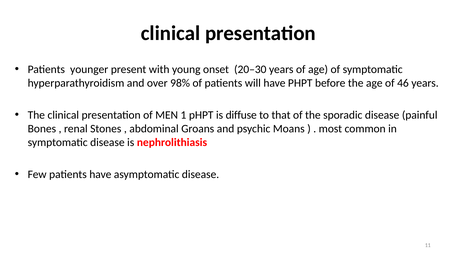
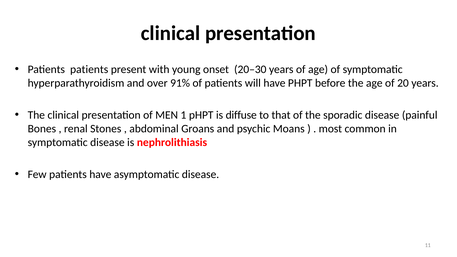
Patients younger: younger -> patients
98%: 98% -> 91%
46: 46 -> 20
